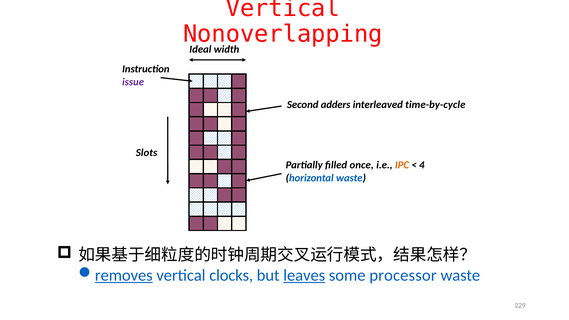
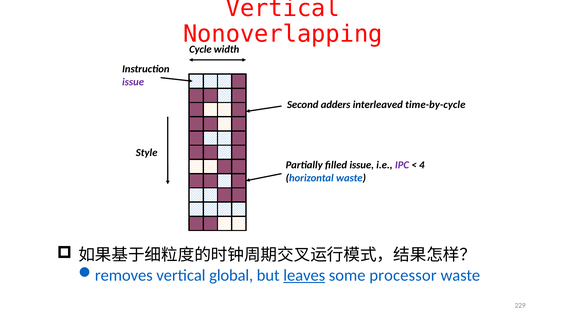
Ideal: Ideal -> Cycle
Slots: Slots -> Style
filled once: once -> issue
IPC colour: orange -> purple
removes underline: present -> none
clocks: clocks -> global
